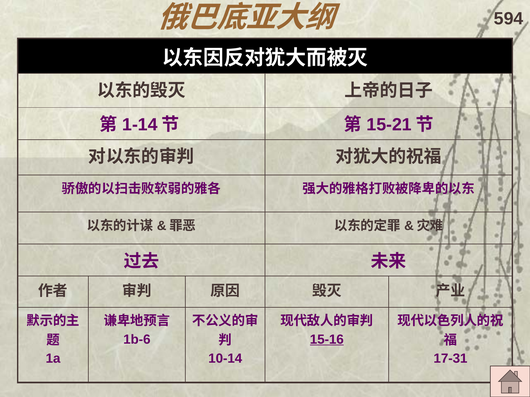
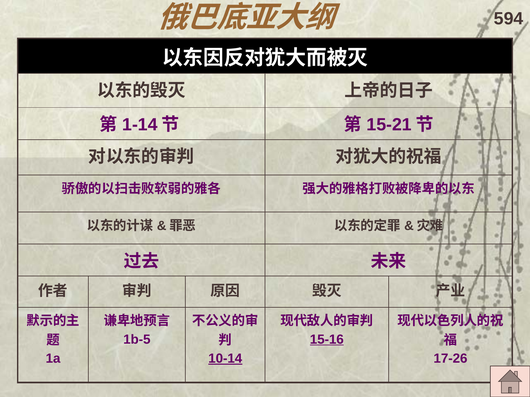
1b-6: 1b-6 -> 1b-5
10-14 underline: none -> present
17-31: 17-31 -> 17-26
